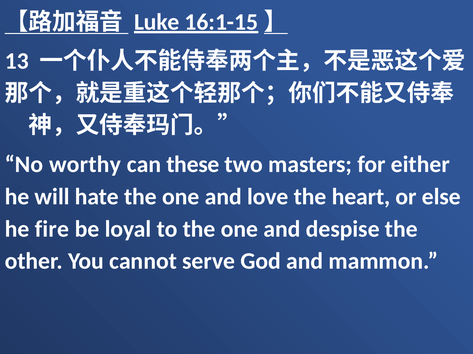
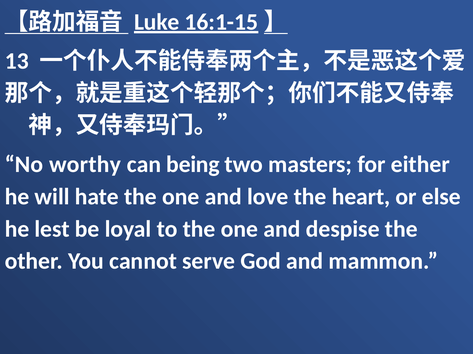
these: these -> being
fire: fire -> lest
